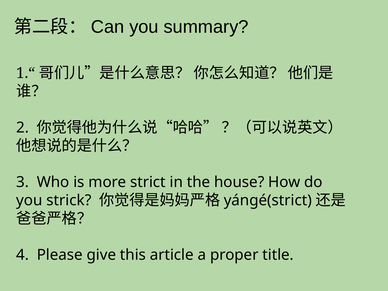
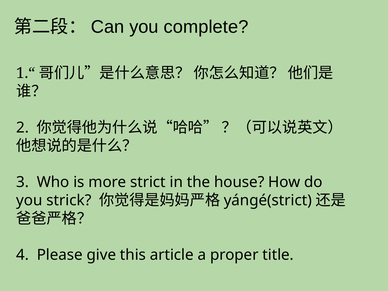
summary: summary -> complete
